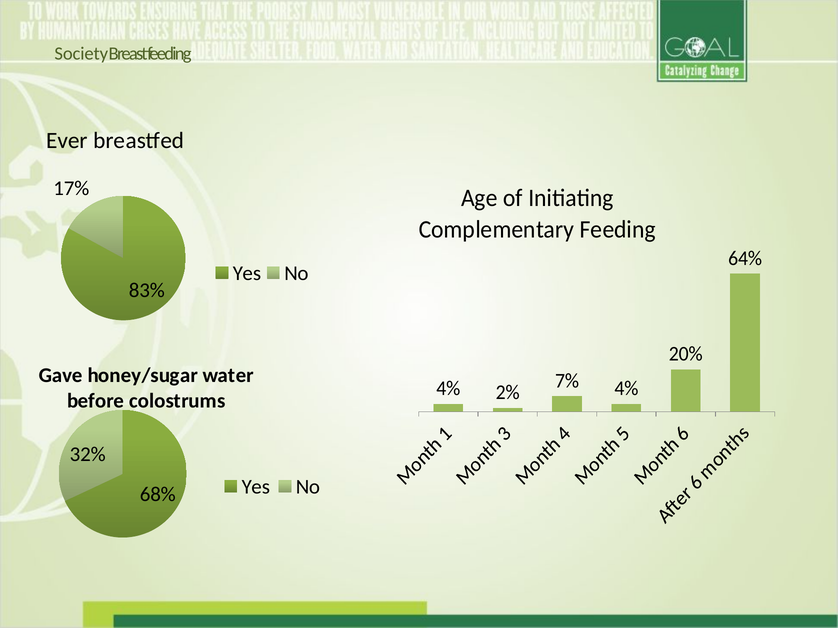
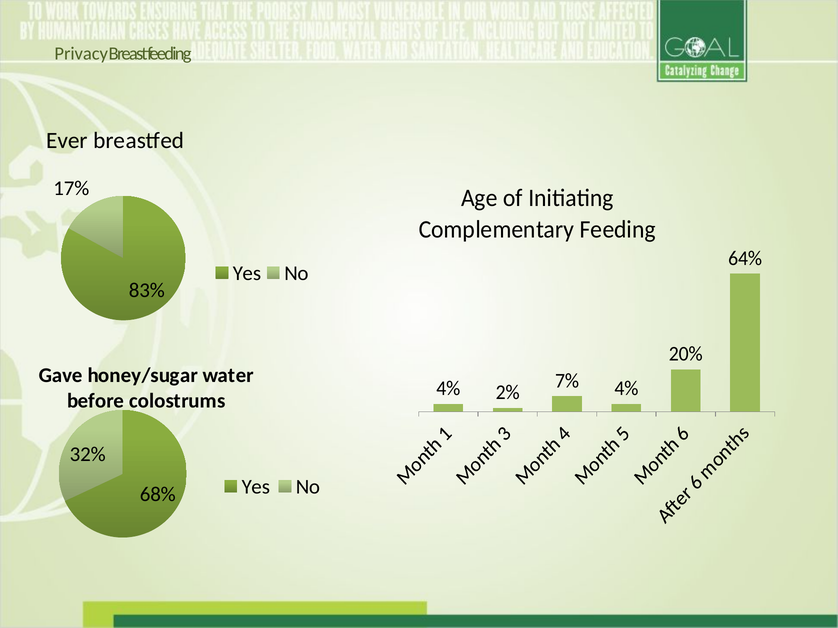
Society: Society -> Privacy
